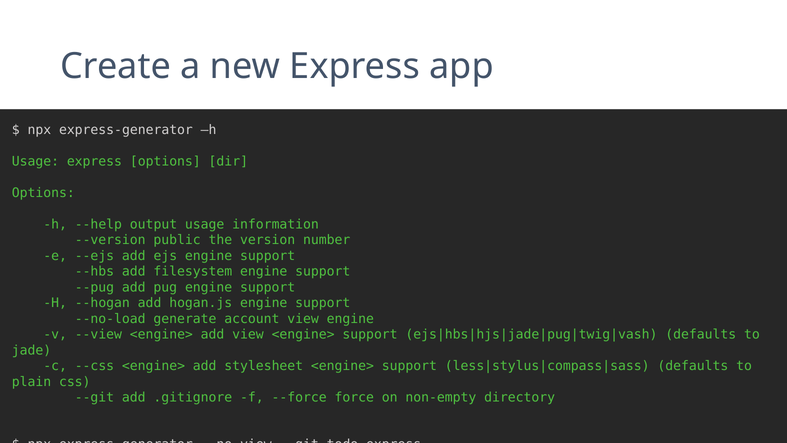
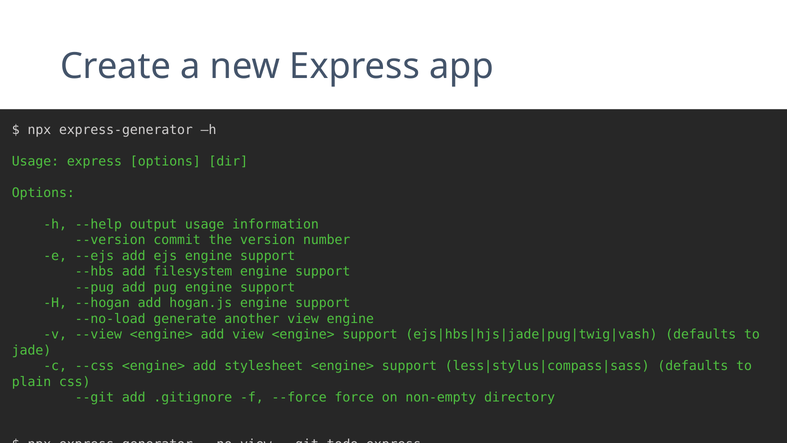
public: public -> commit
account: account -> another
